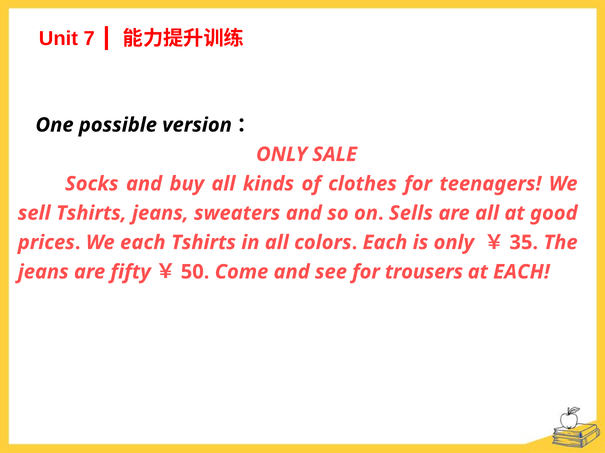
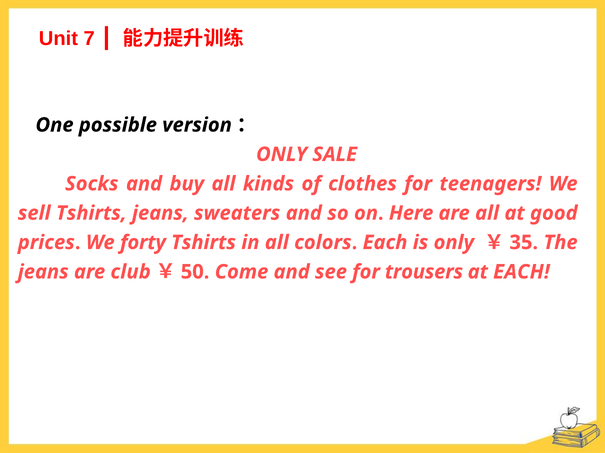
Sells: Sells -> Here
We each: each -> forty
fifty: fifty -> club
